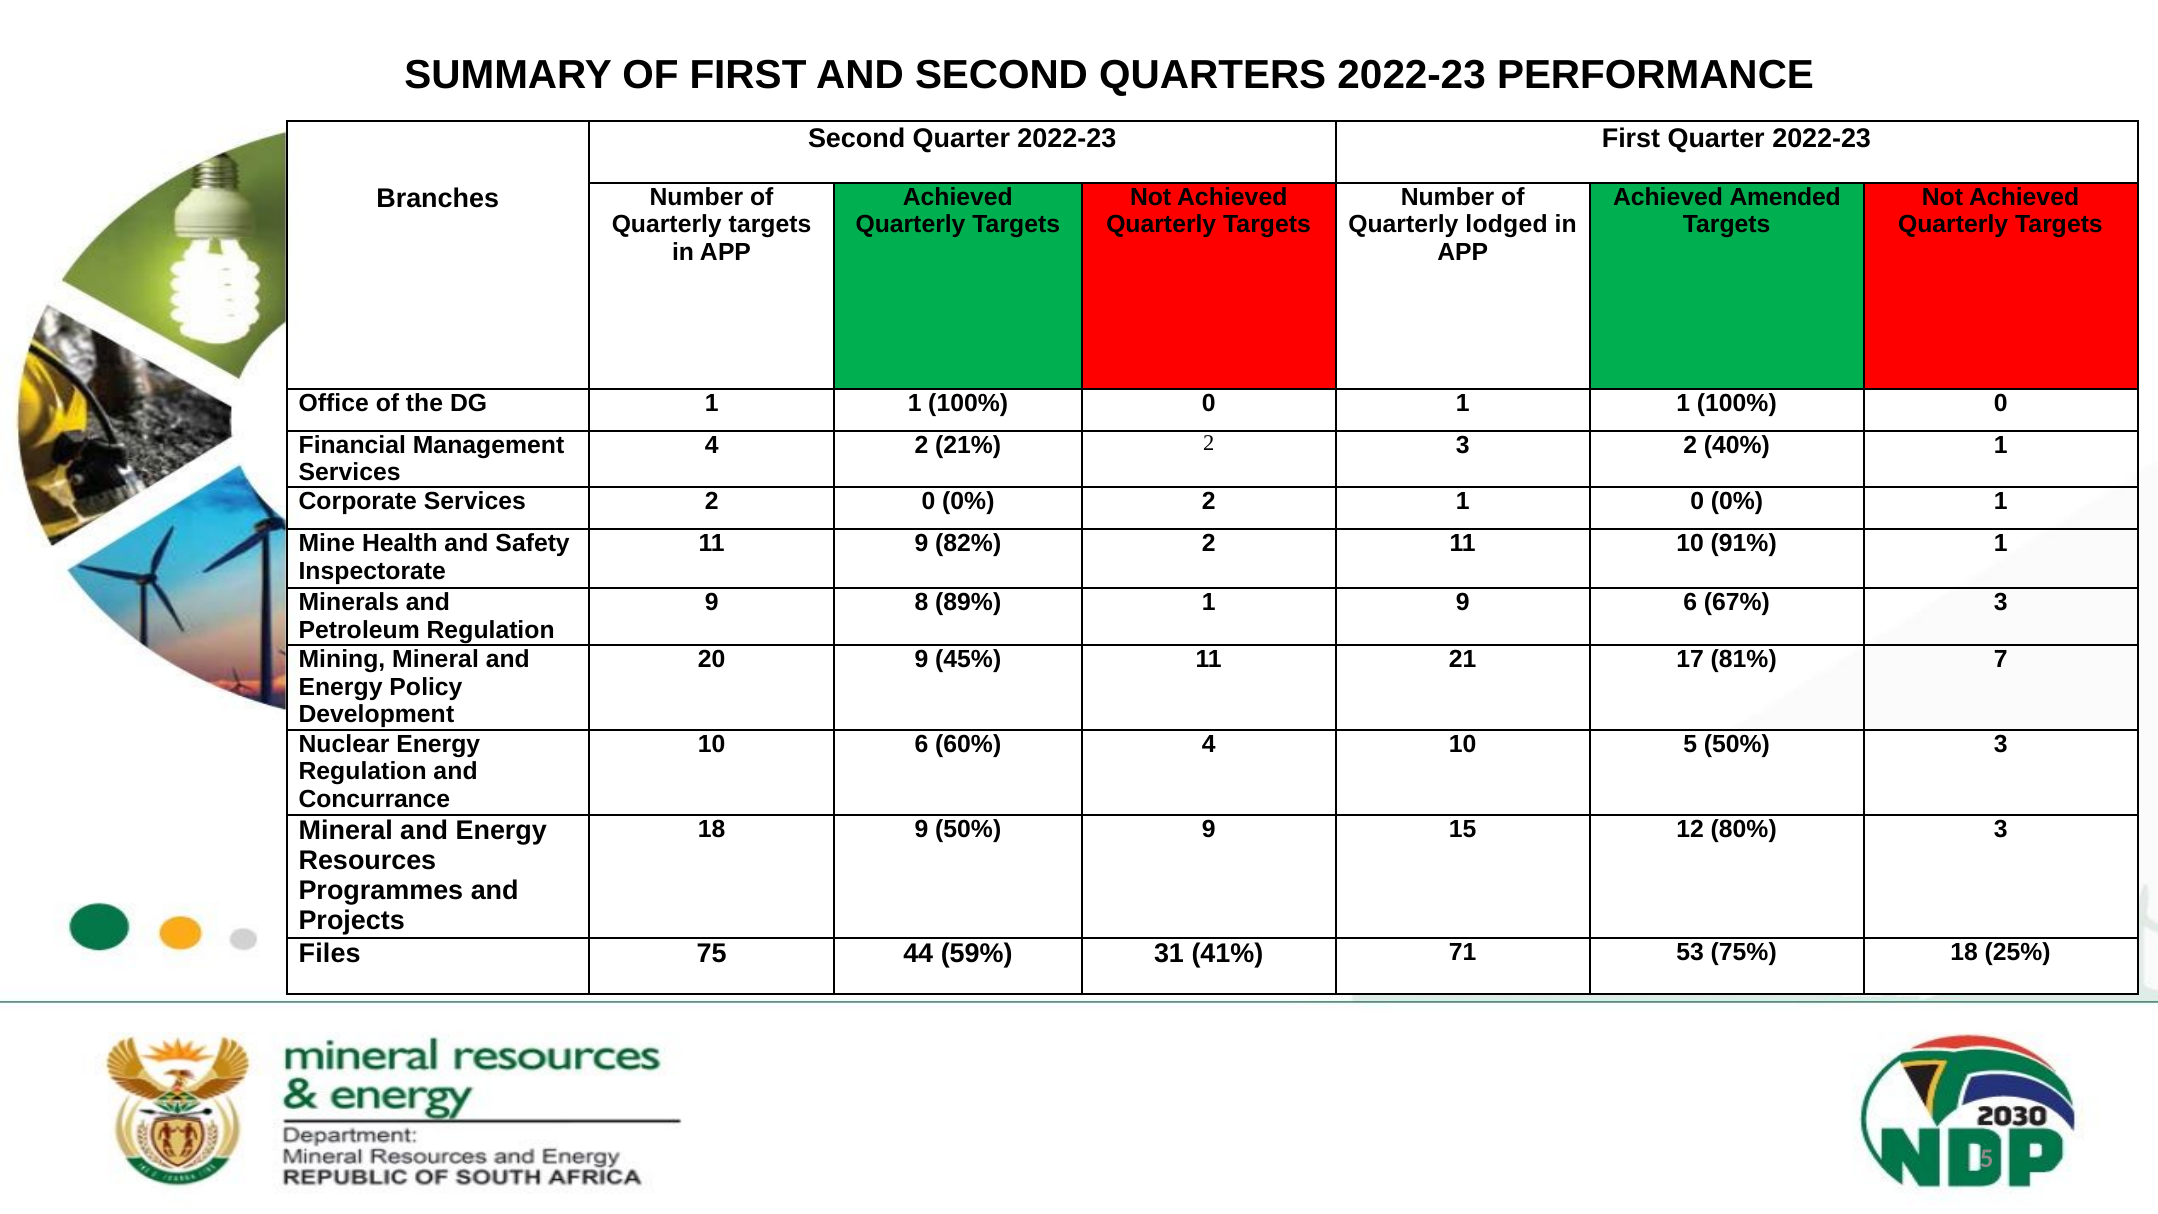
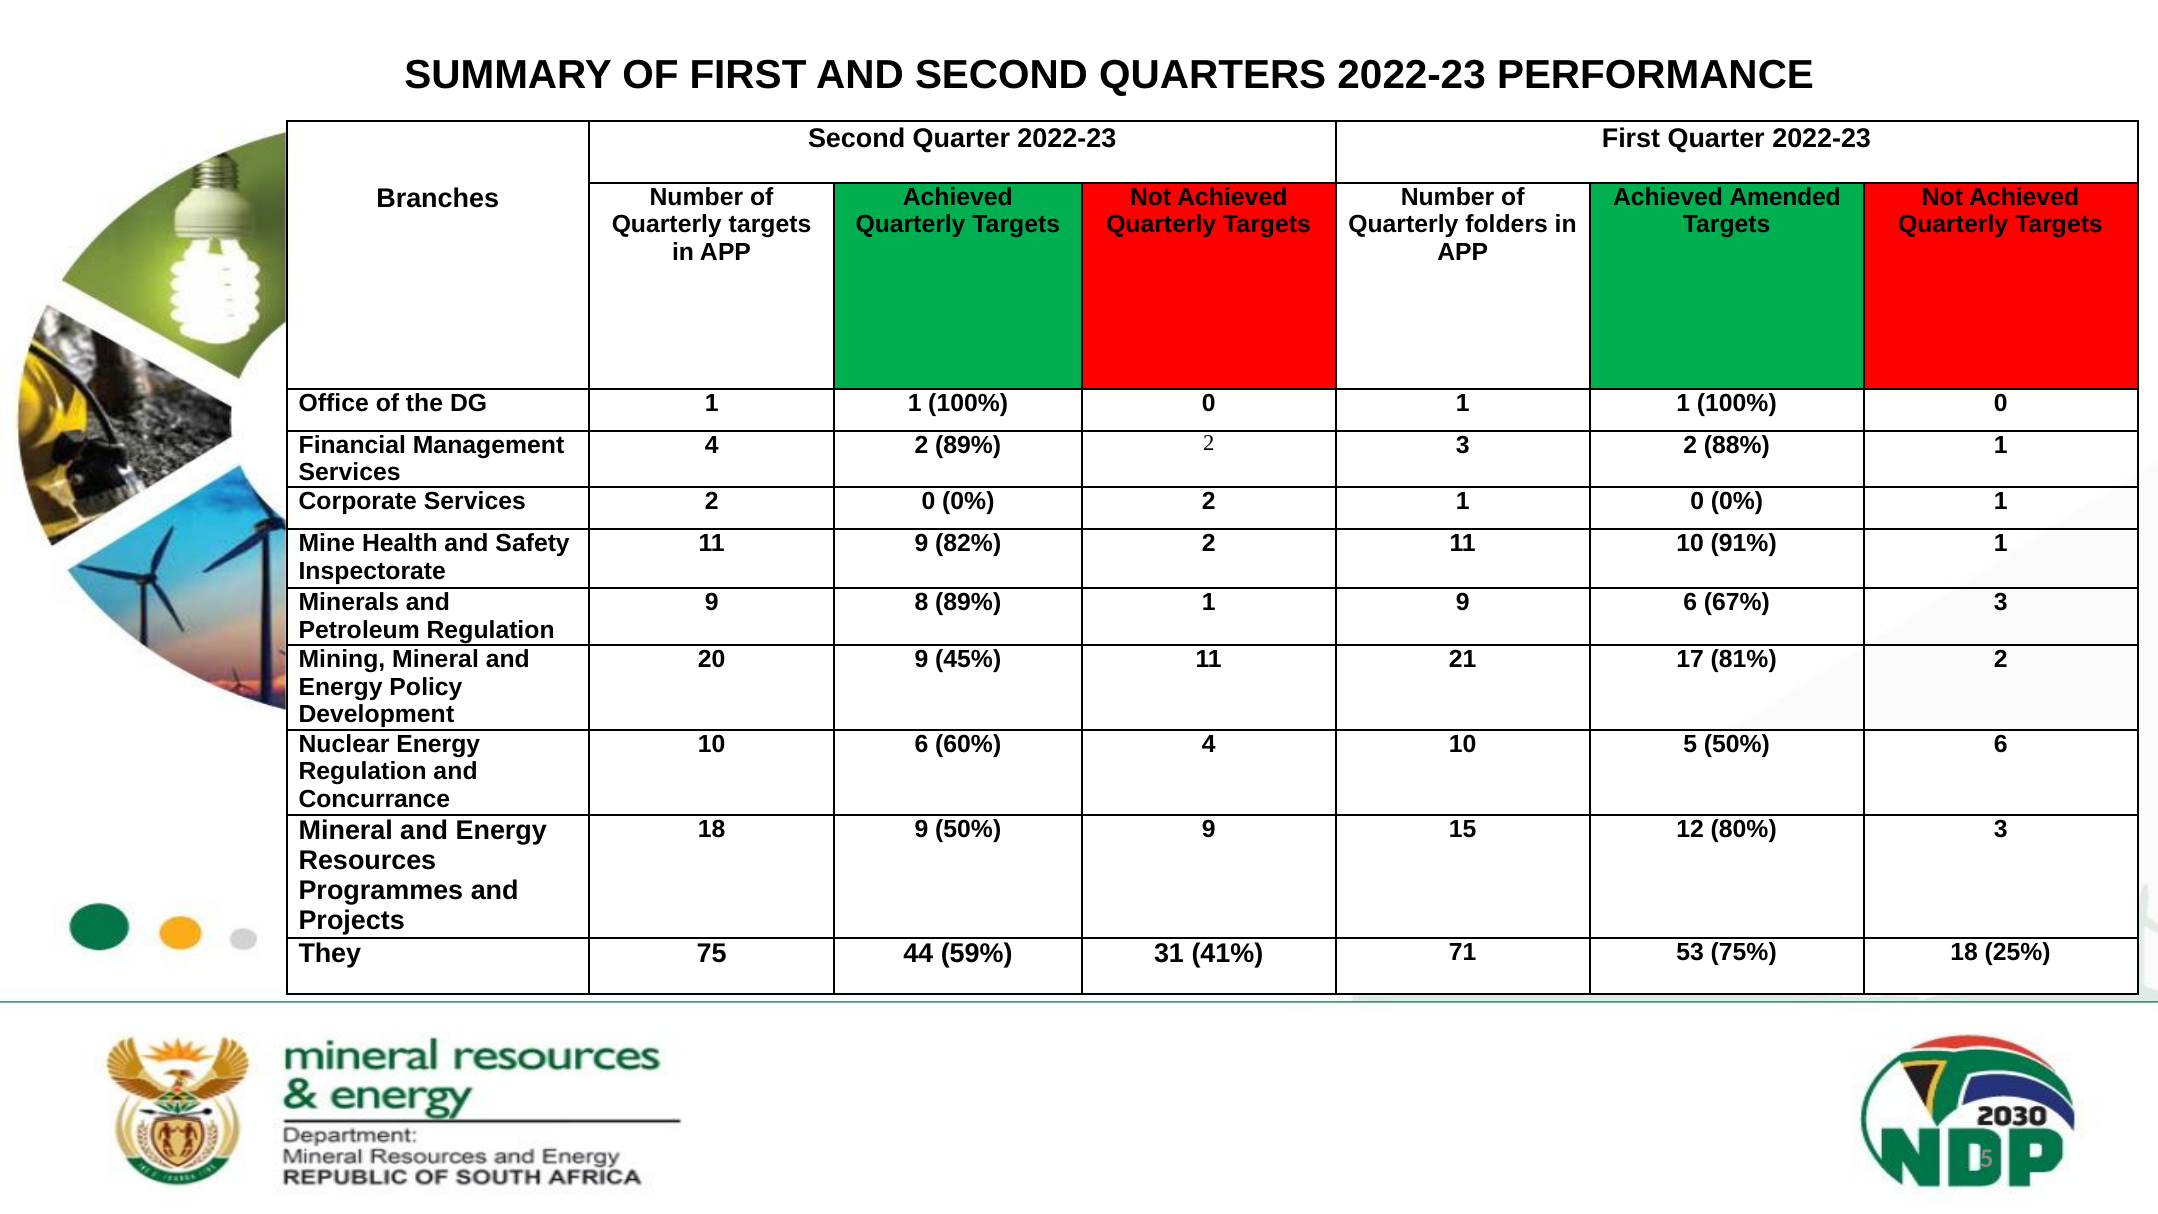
lodged: lodged -> folders
2 21%: 21% -> 89%
40%: 40% -> 88%
81% 7: 7 -> 2
50% 3: 3 -> 6
Files: Files -> They
